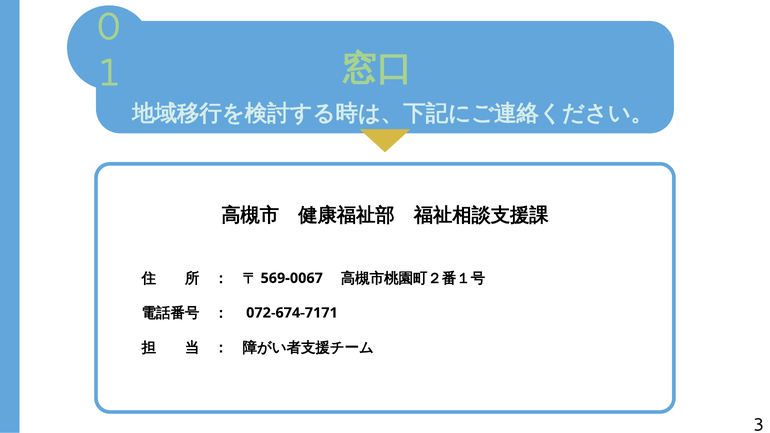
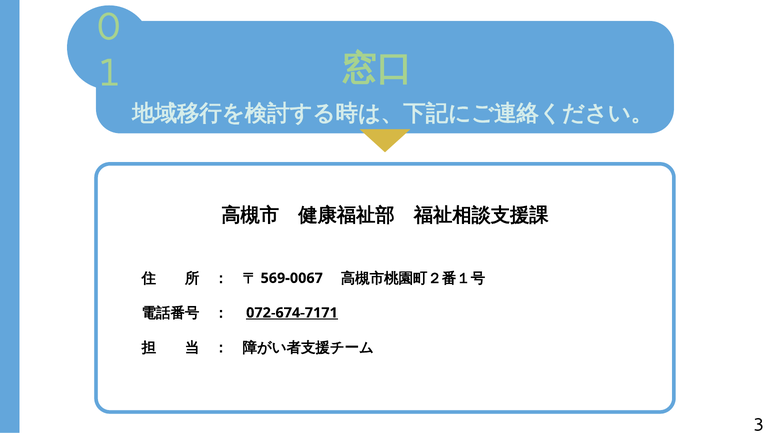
072-674-7171 underline: none -> present
